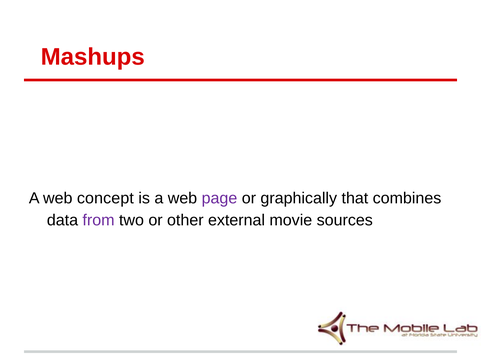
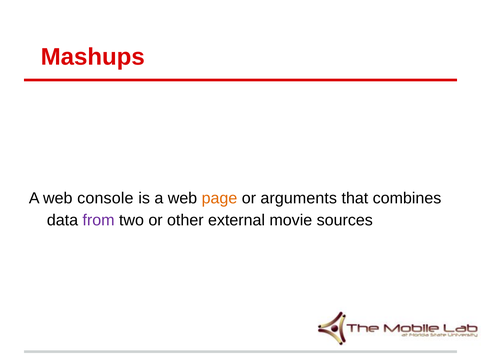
concept: concept -> console
page colour: purple -> orange
graphically: graphically -> arguments
